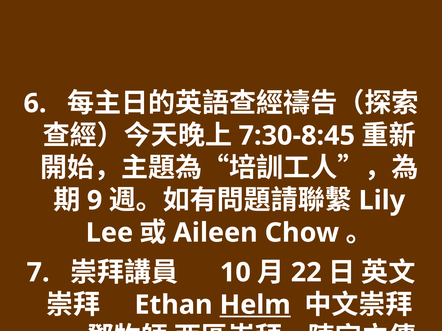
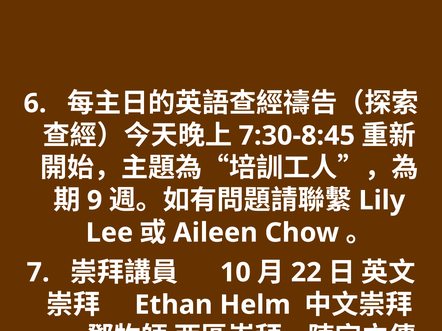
Helm underline: present -> none
